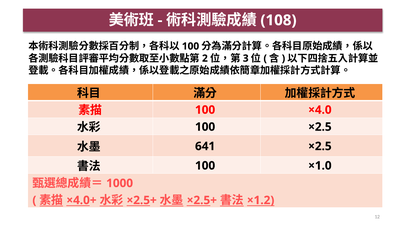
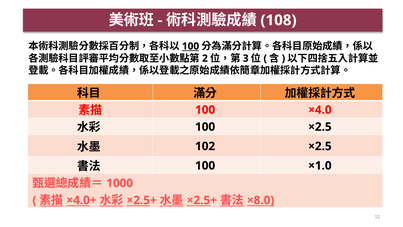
100 at (191, 46) underline: none -> present
641: 641 -> 102
×1.2: ×1.2 -> ×8.0
